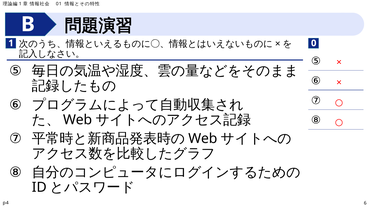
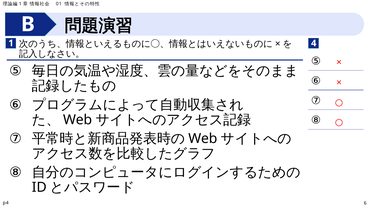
0: 0 -> 4
